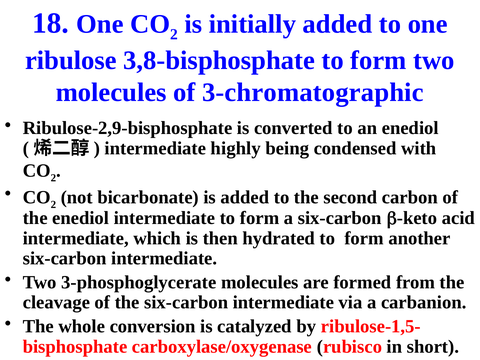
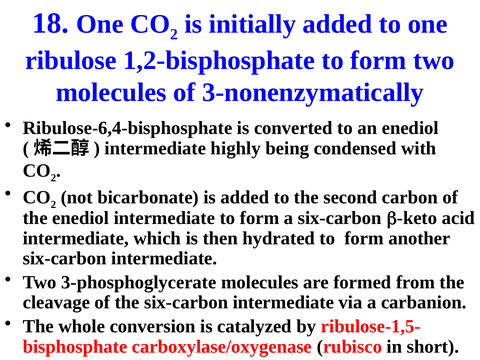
3,8-bisphosphate: 3,8-bisphosphate -> 1,2-bisphosphate
3-chromatographic: 3-chromatographic -> 3-nonenzymatically
Ribulose-2,9-bisphosphate: Ribulose-2,9-bisphosphate -> Ribulose-6,4-bisphosphate
